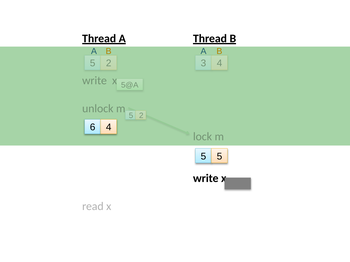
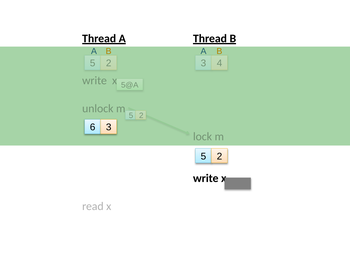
6 4: 4 -> 3
5 at (219, 157): 5 -> 2
